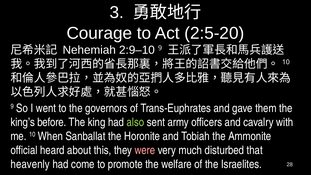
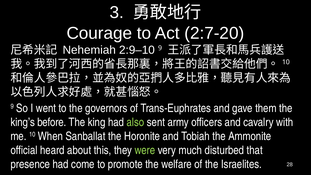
2:5-20: 2:5-20 -> 2:7-20
were colour: pink -> light green
heavenly: heavenly -> presence
